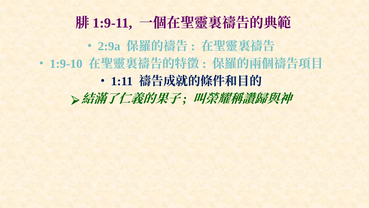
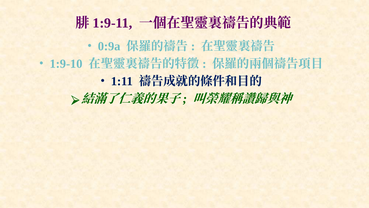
2:9a: 2:9a -> 0:9a
